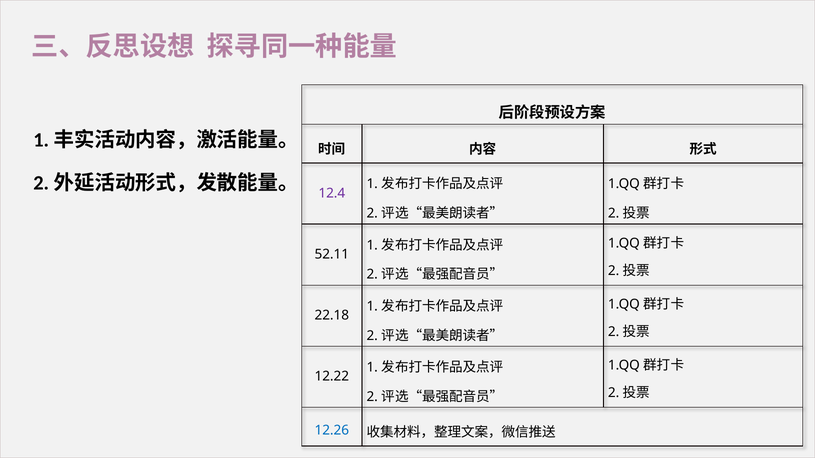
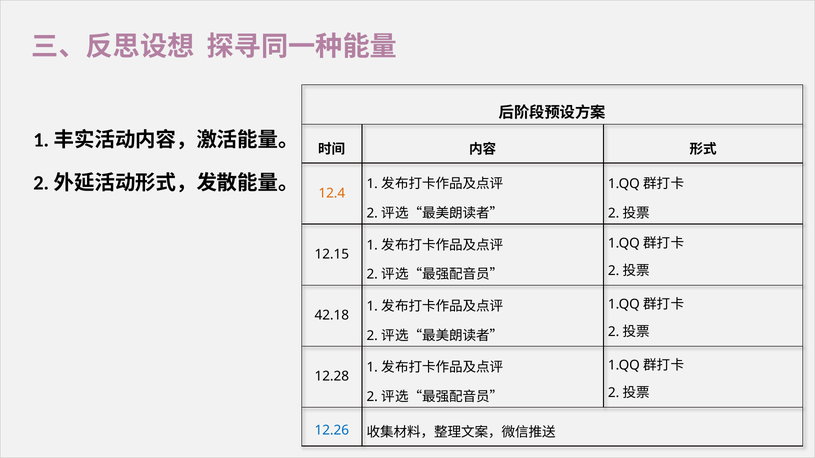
12.4 colour: purple -> orange
52.11: 52.11 -> 12.15
22.18: 22.18 -> 42.18
12.22: 12.22 -> 12.28
